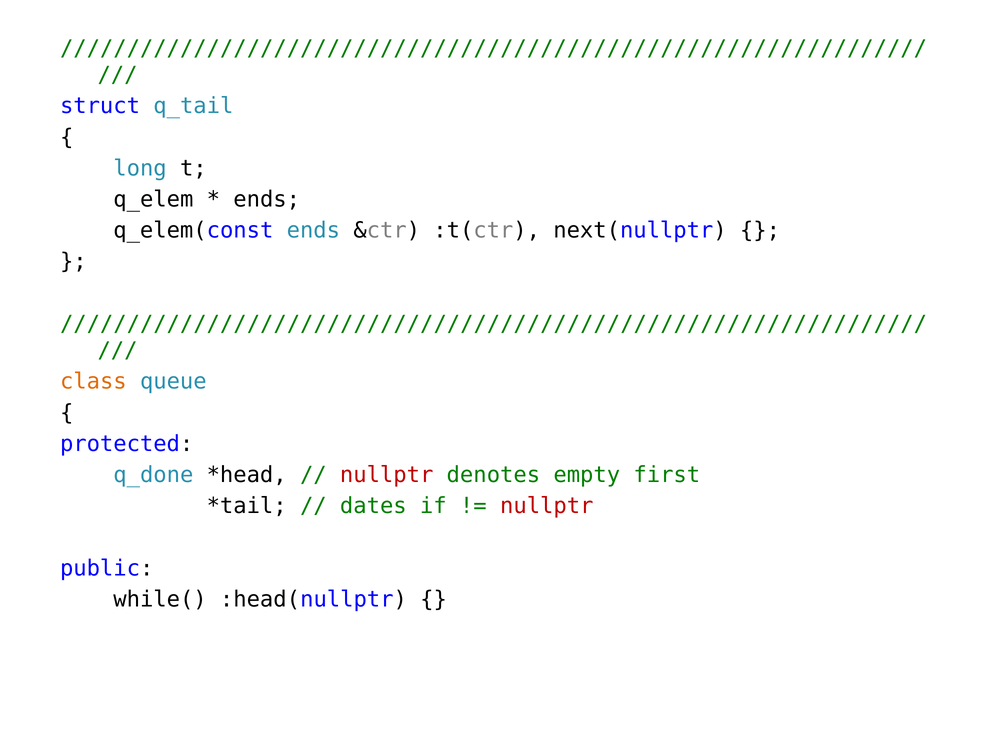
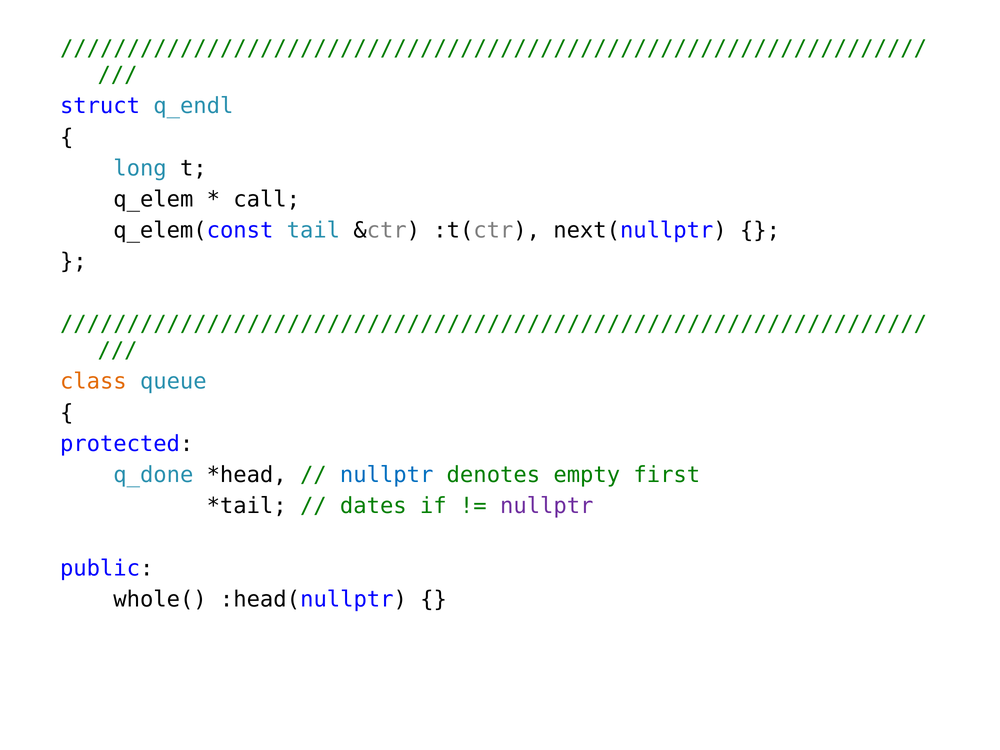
q_tail: q_tail -> q_endl
ends at (267, 199): ends -> call
q_elem(const ends: ends -> tail
nullptr at (387, 475) colour: red -> blue
nullptr at (547, 506) colour: red -> purple
while(: while( -> whole(
